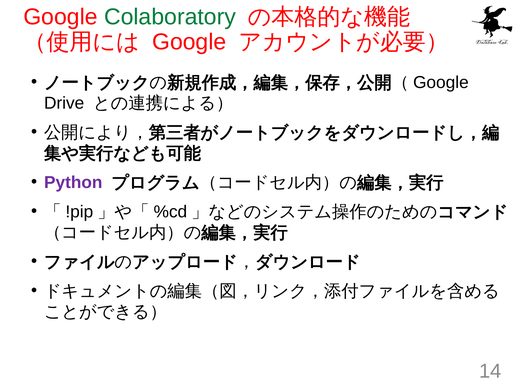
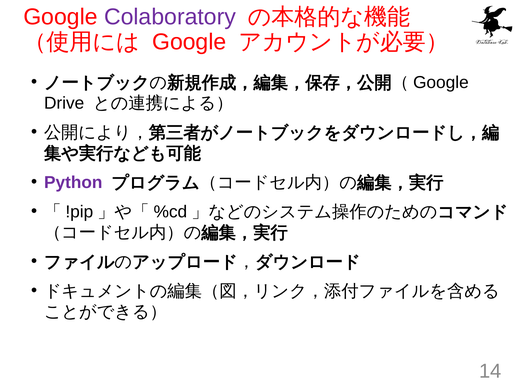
Colaboratory colour: green -> purple
